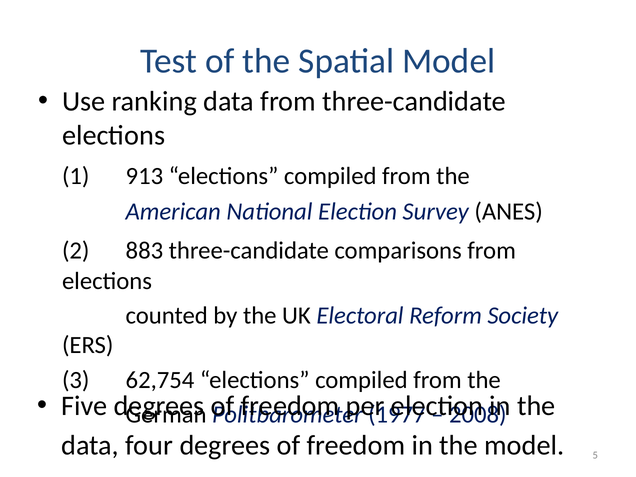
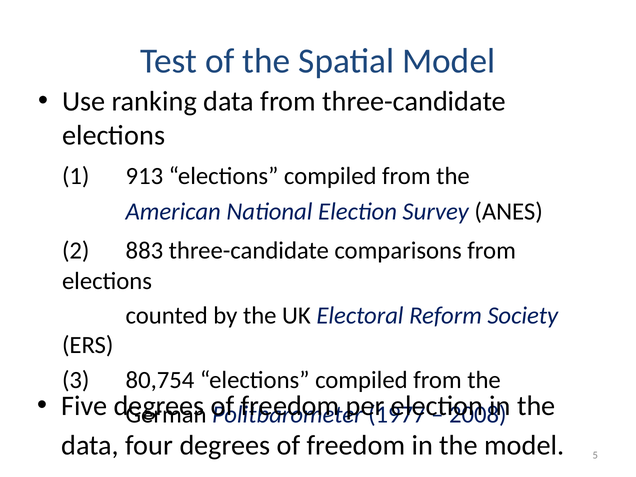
62,754: 62,754 -> 80,754
